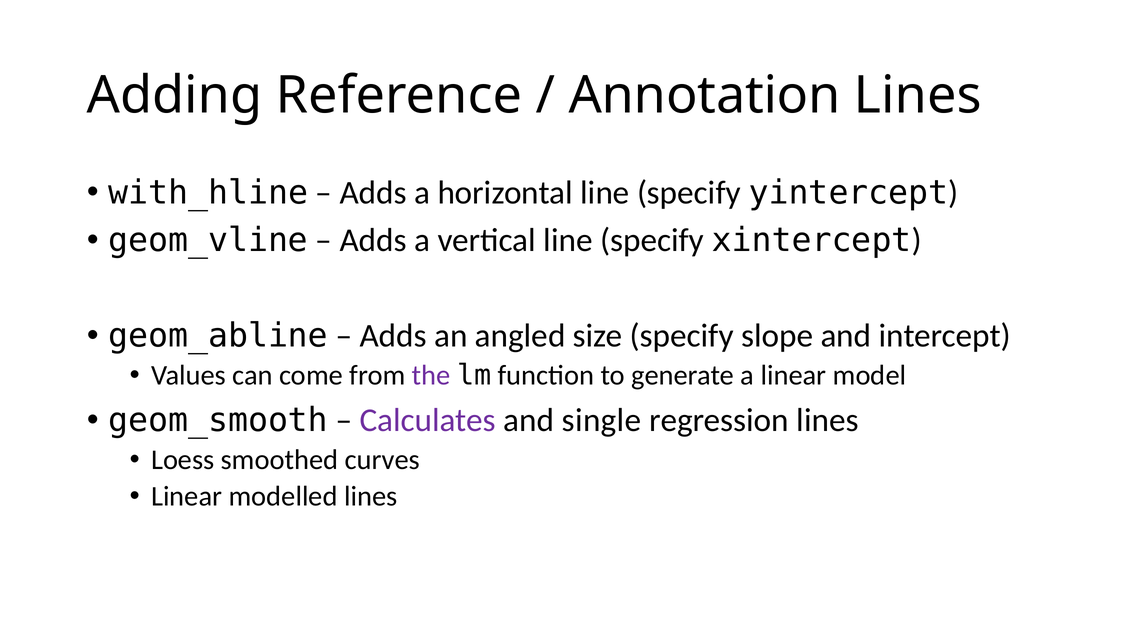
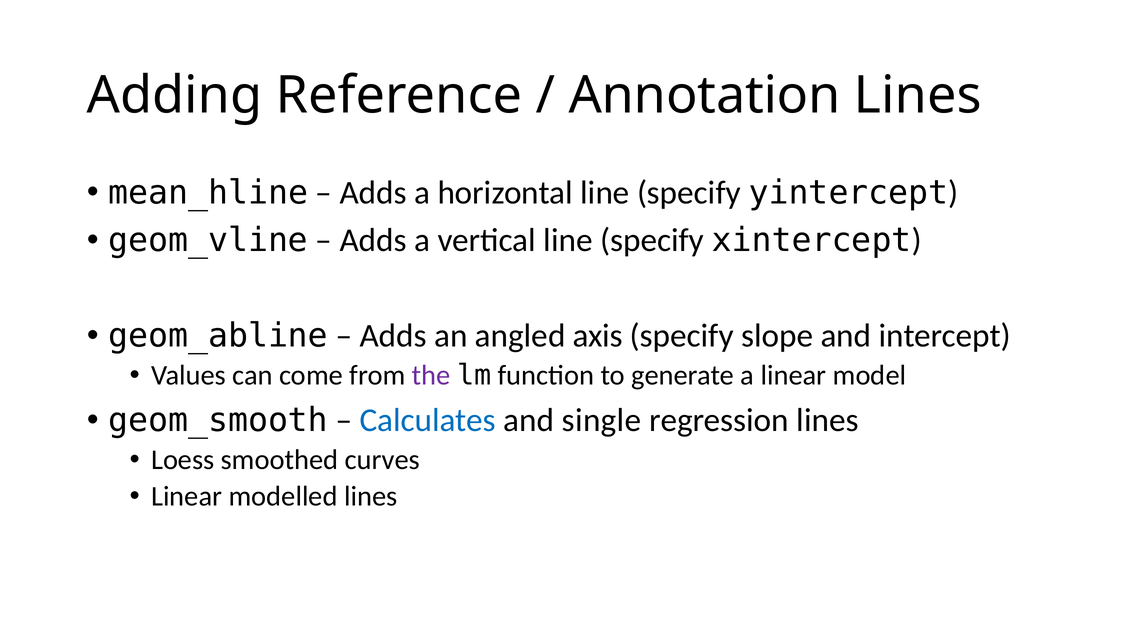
with_hline: with_hline -> mean_hline
size: size -> axis
Calculates colour: purple -> blue
